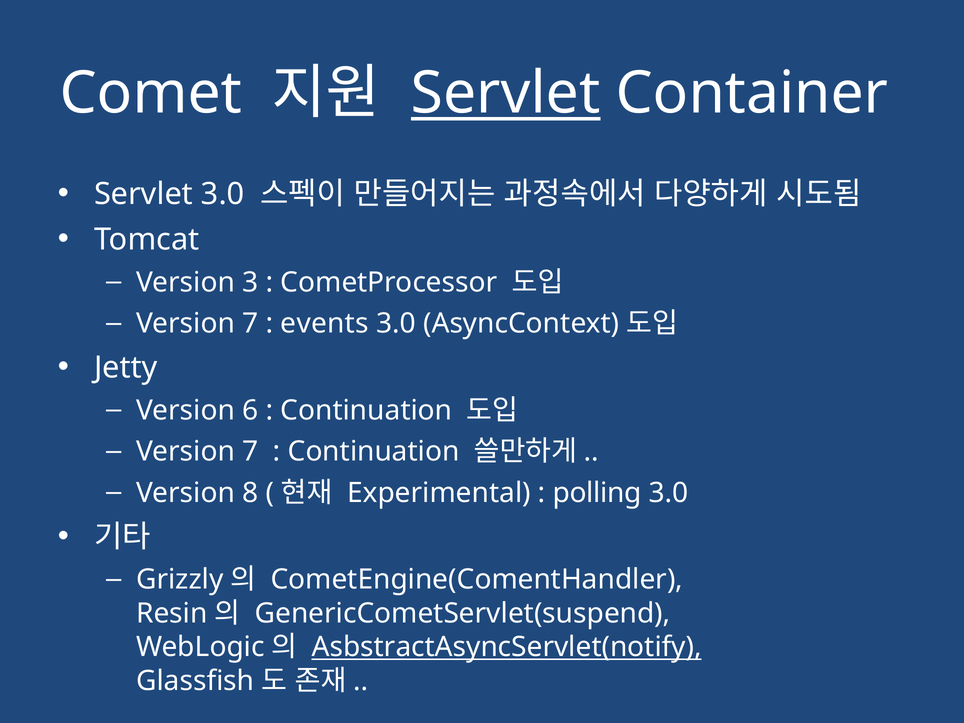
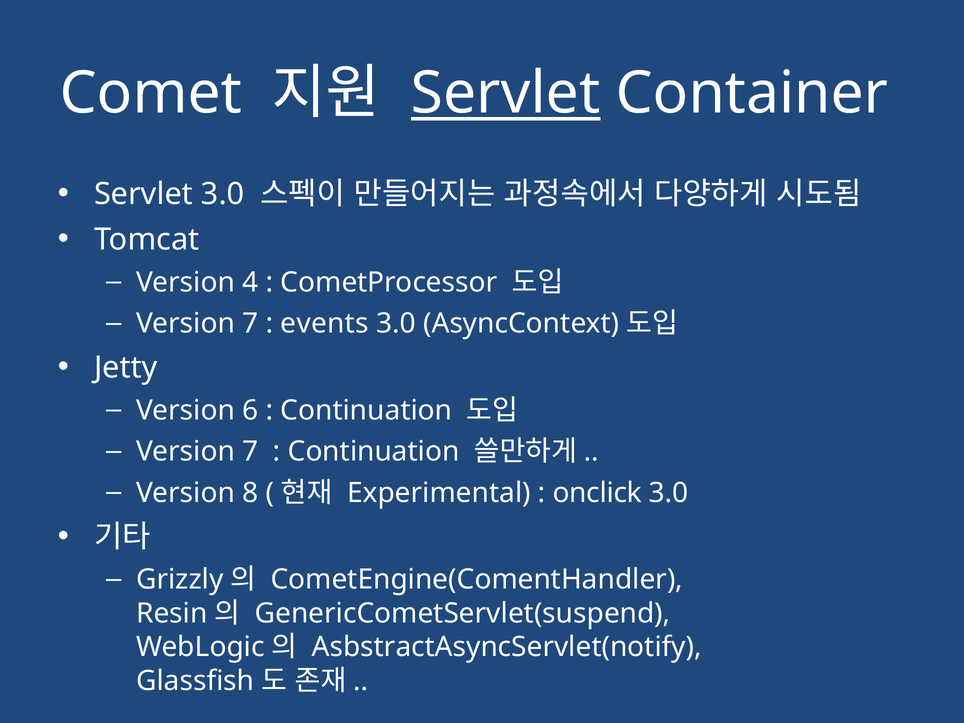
3: 3 -> 4
polling: polling -> onclick
AsbstractAsyncServlet(notify underline: present -> none
